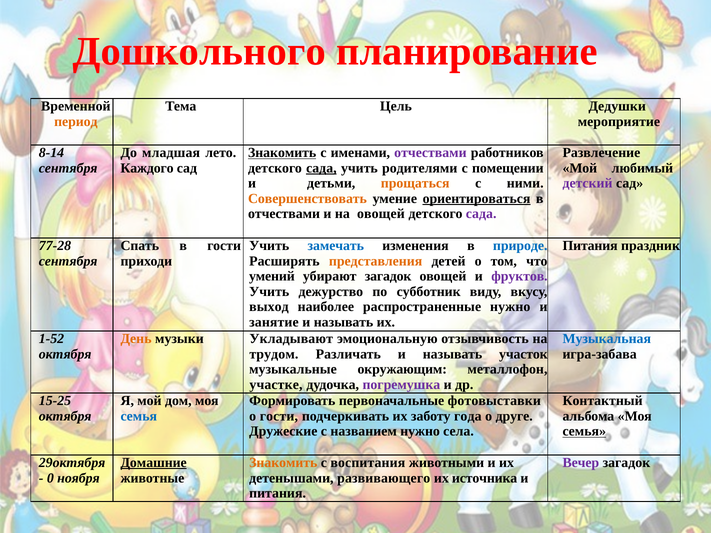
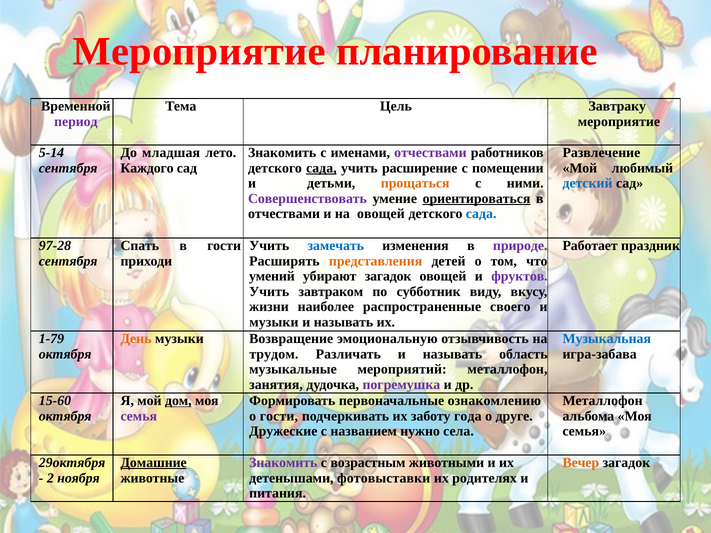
Дошкольного at (199, 51): Дошкольного -> Мероприятие
Дедушки: Дедушки -> Завтраку
период colour: orange -> purple
8-14: 8-14 -> 5-14
Знакомить at (282, 153) underline: present -> none
родителями: родителями -> расширение
детский colour: purple -> blue
Совершенствовать colour: orange -> purple
сада at (481, 214) colour: purple -> blue
77-28: 77-28 -> 97-28
природе colour: blue -> purple
Питания at (590, 246): Питания -> Работает
дежурство: дежурство -> завтраком
выход: выход -> жизни
распространенные нужно: нужно -> своего
занятие at (274, 322): занятие -> музыки
1-52: 1-52 -> 1-79
Укладывают: Укладывают -> Возвращение
участок: участок -> область
окружающим: окружающим -> мероприятий
участке: участке -> занятия
15-25: 15-25 -> 15-60
дом underline: none -> present
фотовыставки: фотовыставки -> ознакомлению
Контактный at (603, 401): Контактный -> Металлофон
семья at (139, 416) colour: blue -> purple
семья at (584, 431) underline: present -> none
Знакомить at (283, 463) colour: orange -> purple
воспитания: воспитания -> возрастным
Вечер colour: purple -> orange
0: 0 -> 2
развивающего: развивающего -> фотовыставки
источника: источника -> родителях
